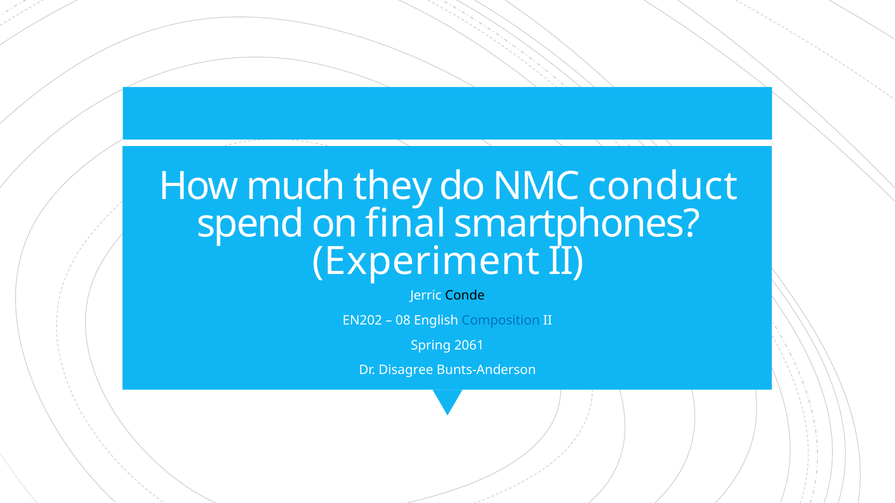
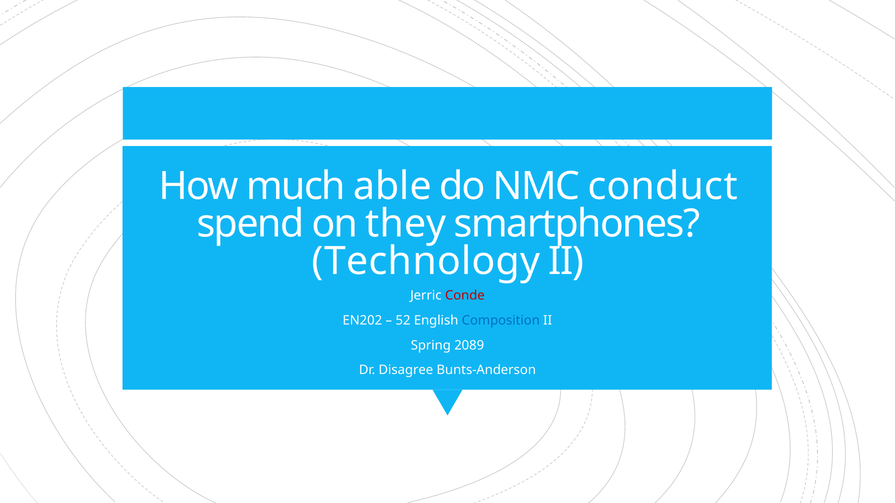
they: they -> able
final: final -> they
Experiment: Experiment -> Technology
Conde colour: black -> red
08: 08 -> 52
2061: 2061 -> 2089
